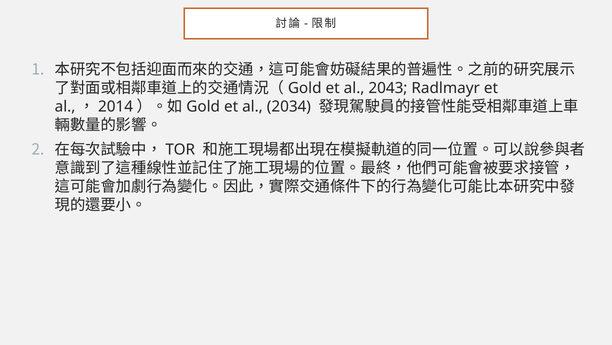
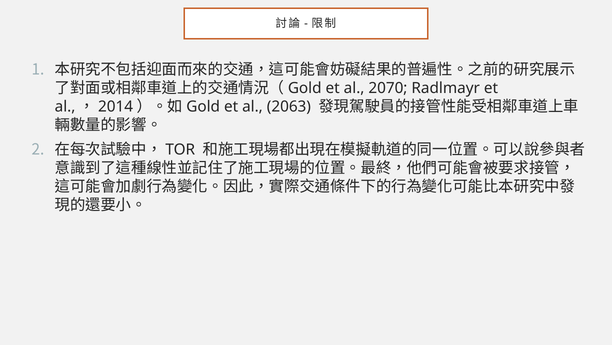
2043: 2043 -> 2070
2034: 2034 -> 2063
